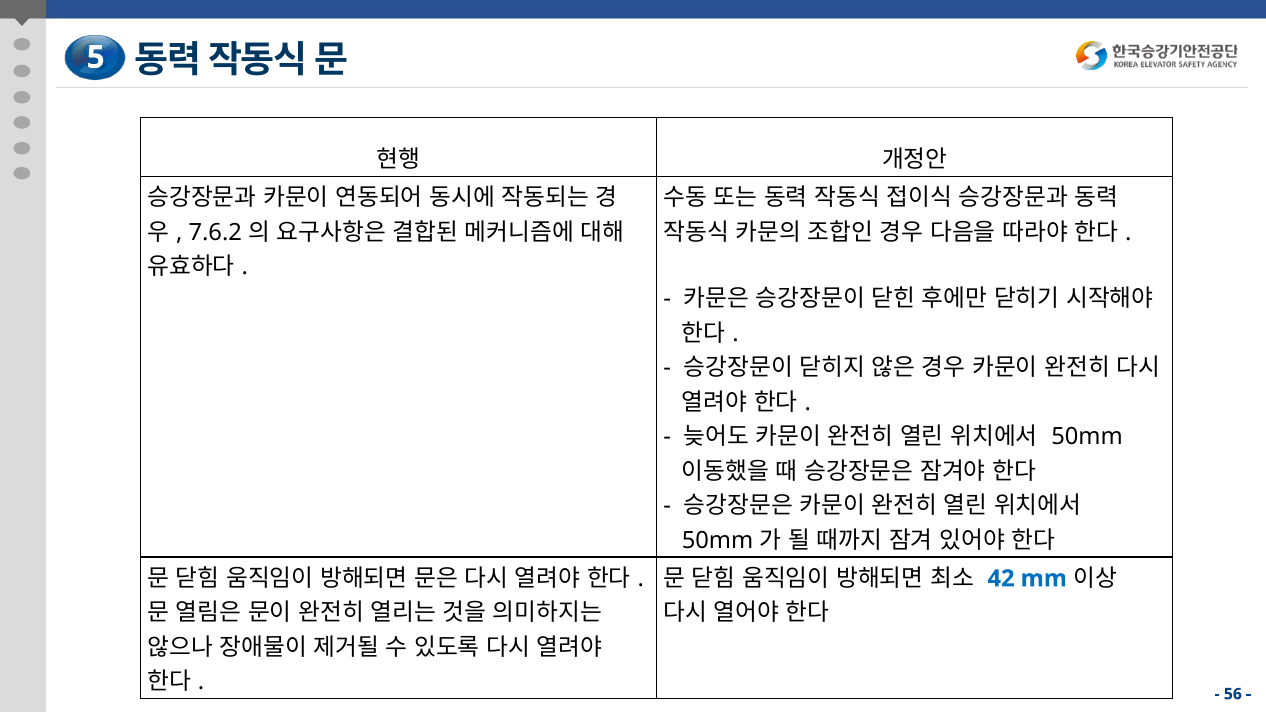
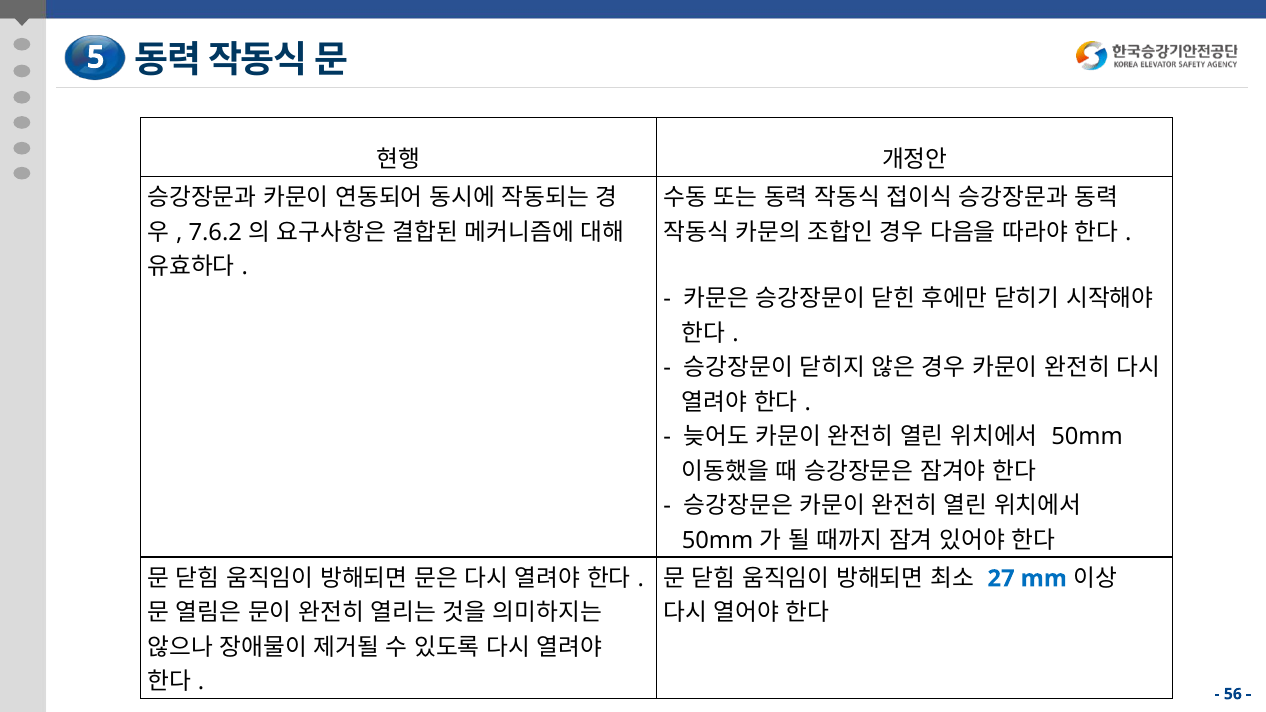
42: 42 -> 27
